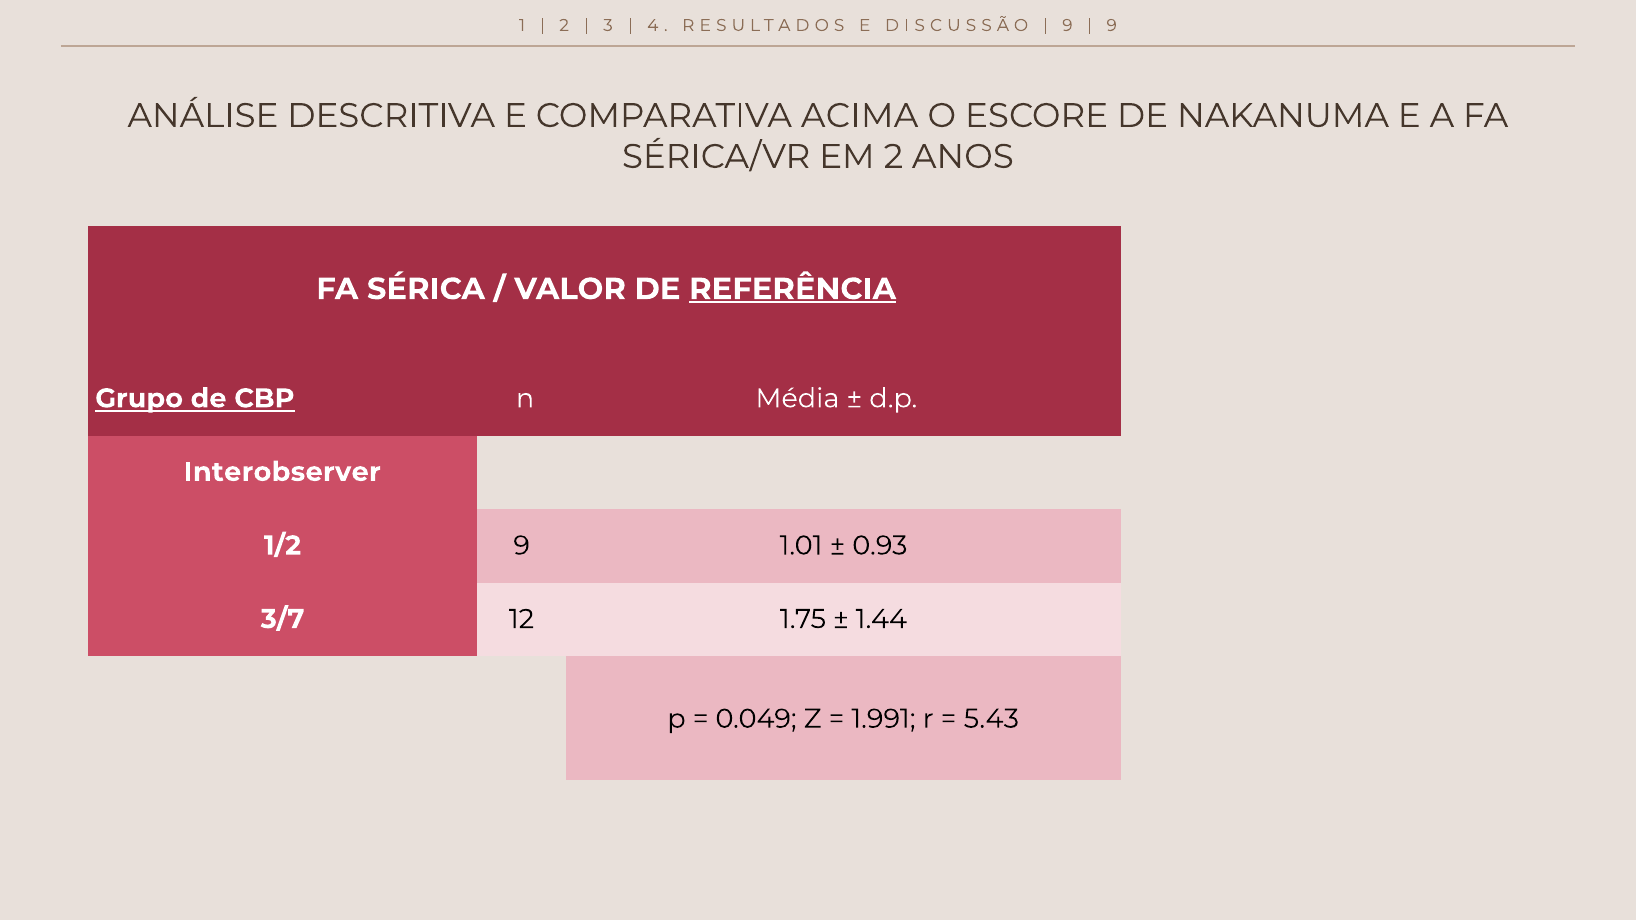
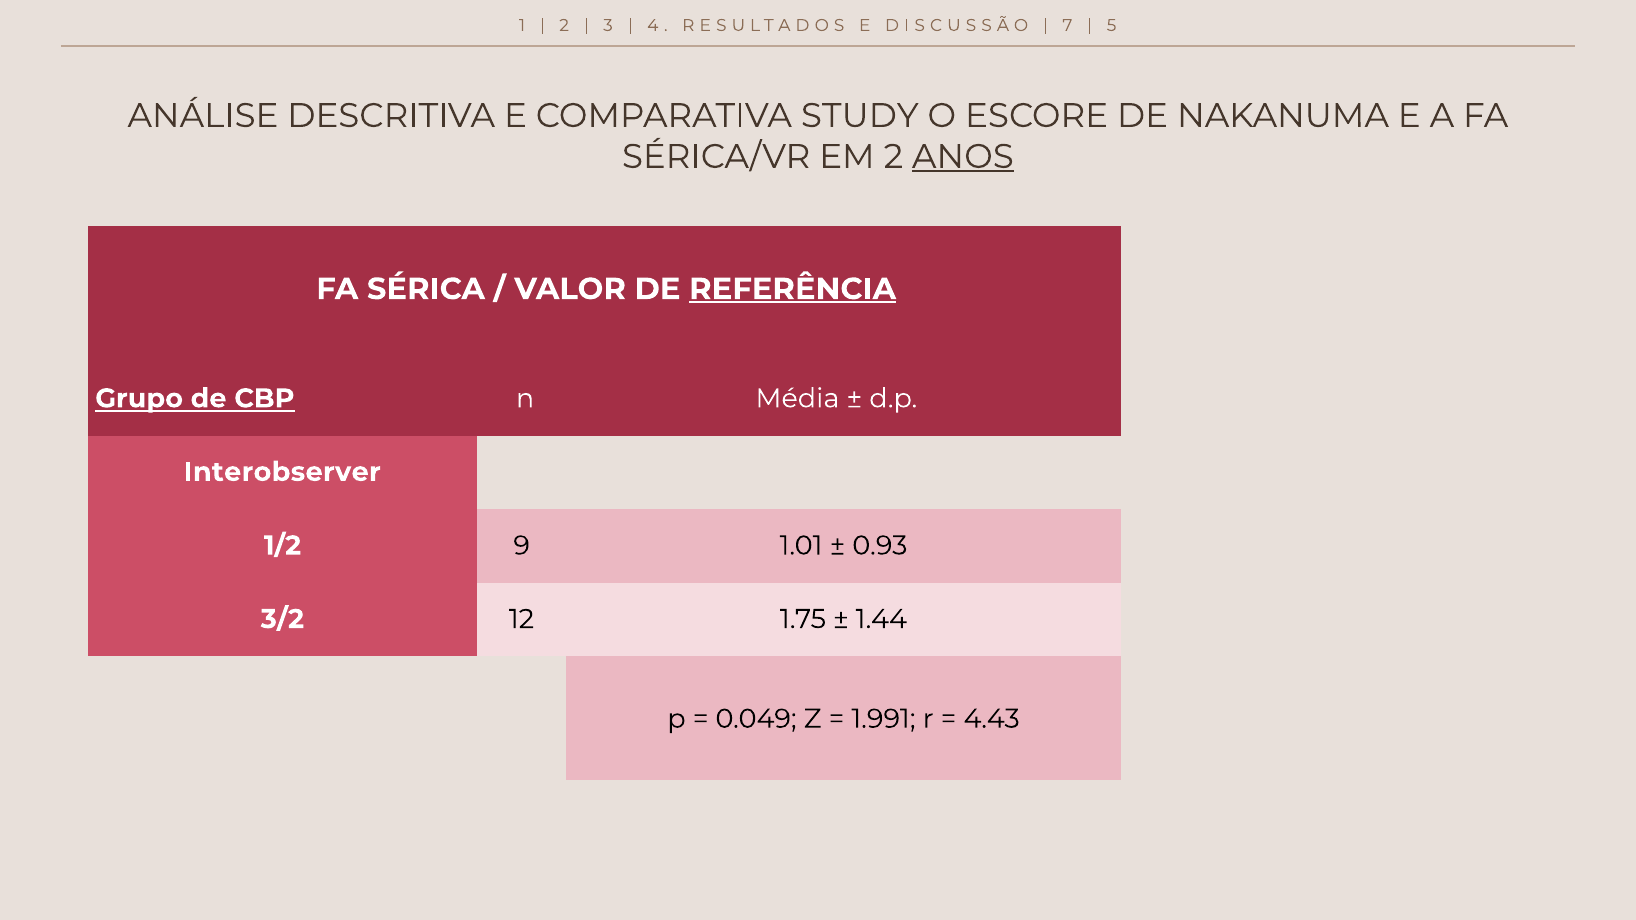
9 at (1067, 25): 9 -> 7
9 at (1112, 25): 9 -> 5
ACIMA: ACIMA -> STUDY
ANOS underline: none -> present
3/7: 3/7 -> 3/2
5.43: 5.43 -> 4.43
